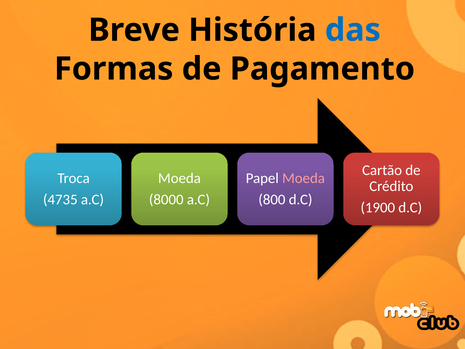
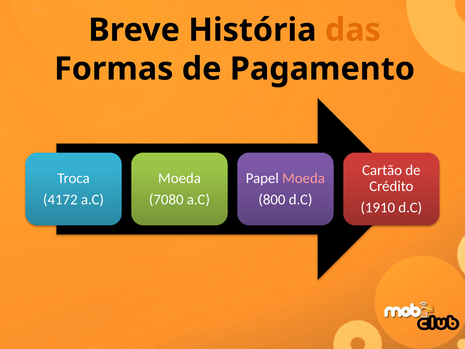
das colour: blue -> orange
4735: 4735 -> 4172
8000: 8000 -> 7080
1900: 1900 -> 1910
